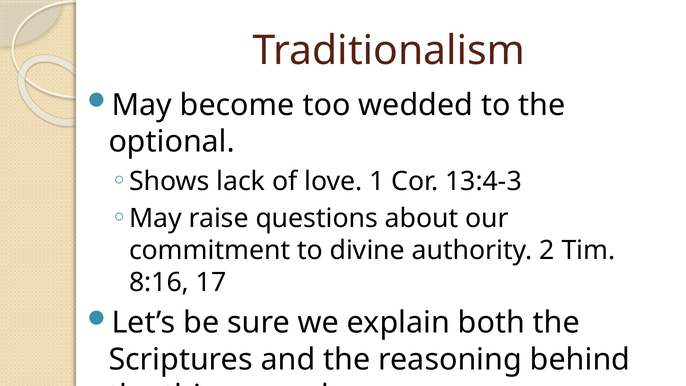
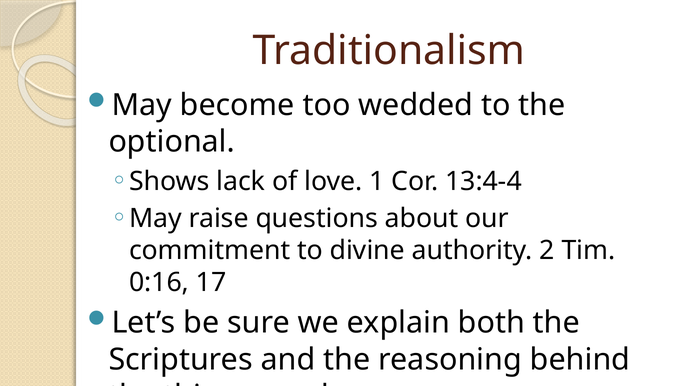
13:4-3: 13:4-3 -> 13:4-4
8:16: 8:16 -> 0:16
